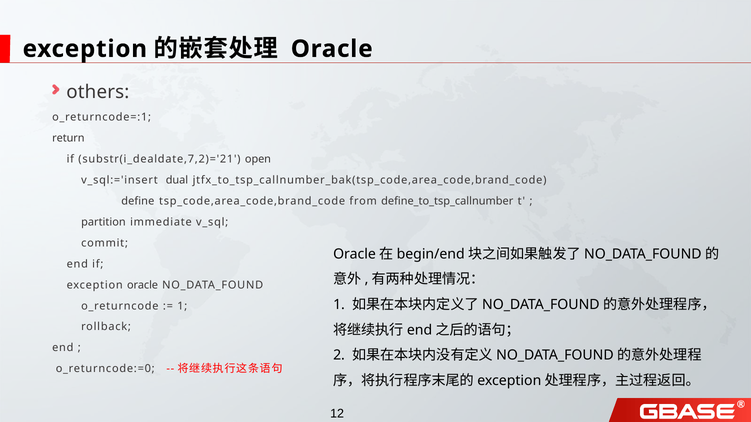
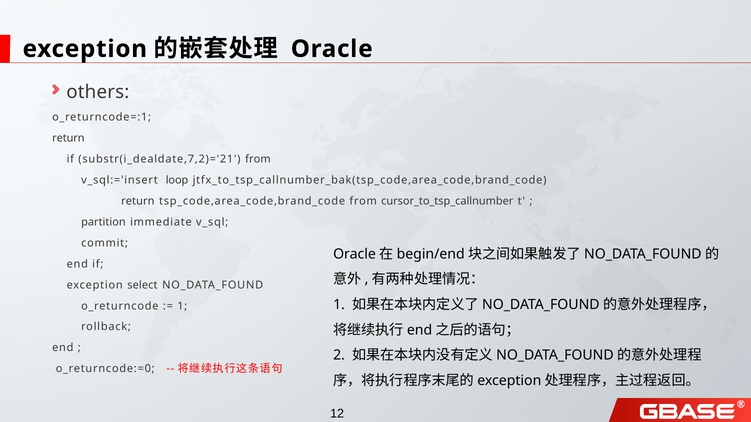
substr(i_dealdate,7,2)='21 open: open -> from
dual: dual -> loop
define at (138, 201): define -> return
define_to_tsp_callnumber: define_to_tsp_callnumber -> cursor_to_tsp_callnumber
exception oracle: oracle -> select
